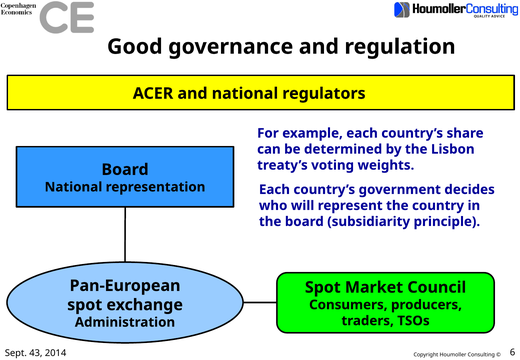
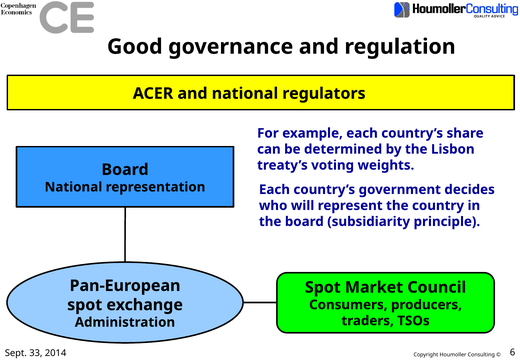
43: 43 -> 33
